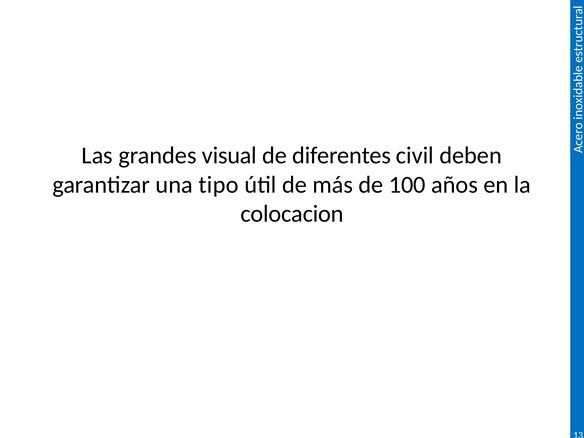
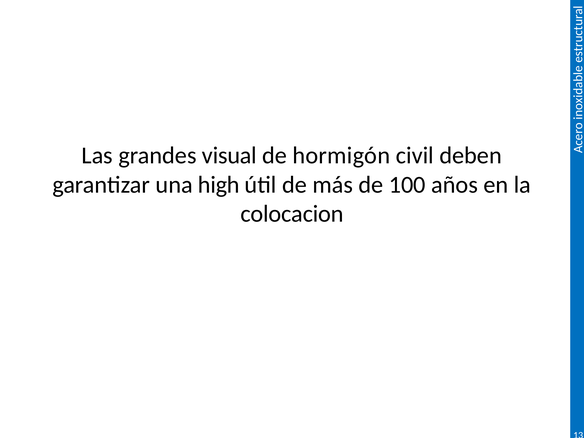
diferentes: diferentes -> hormigón
tipo: tipo -> high
